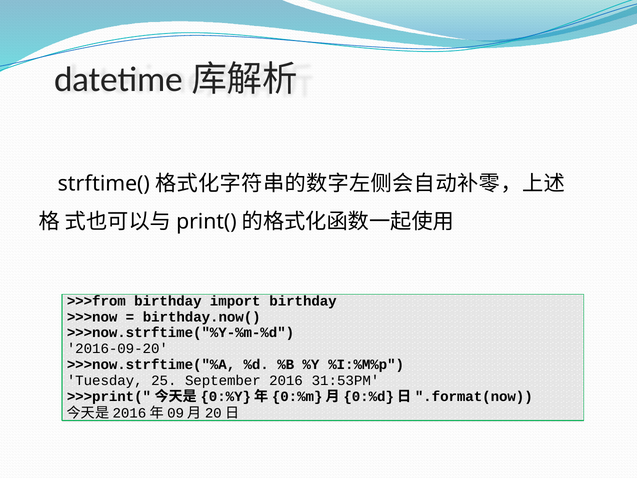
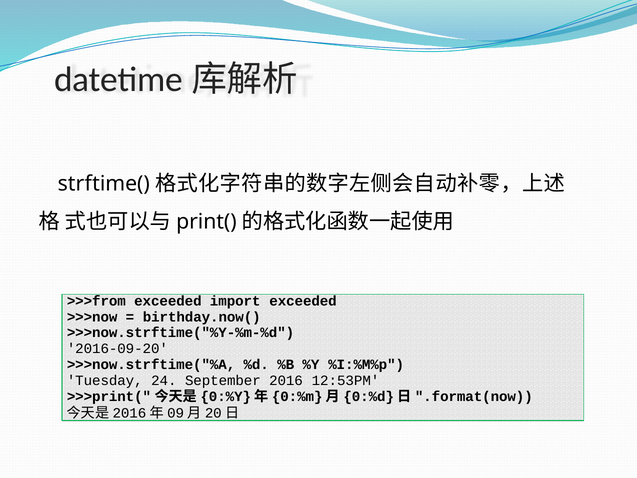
>>>from birthday: birthday -> exceeded
import birthday: birthday -> exceeded
25: 25 -> 24
31:53PM: 31:53PM -> 12:53PM
